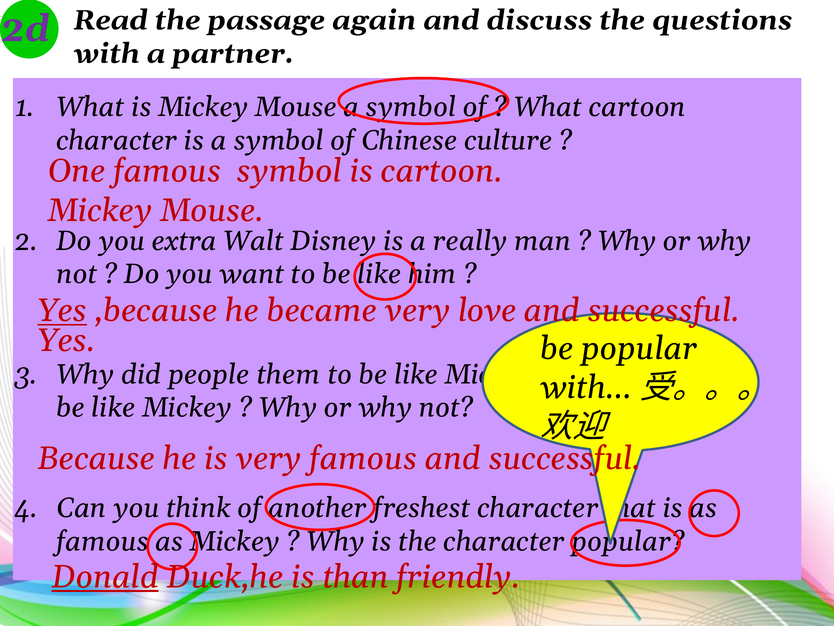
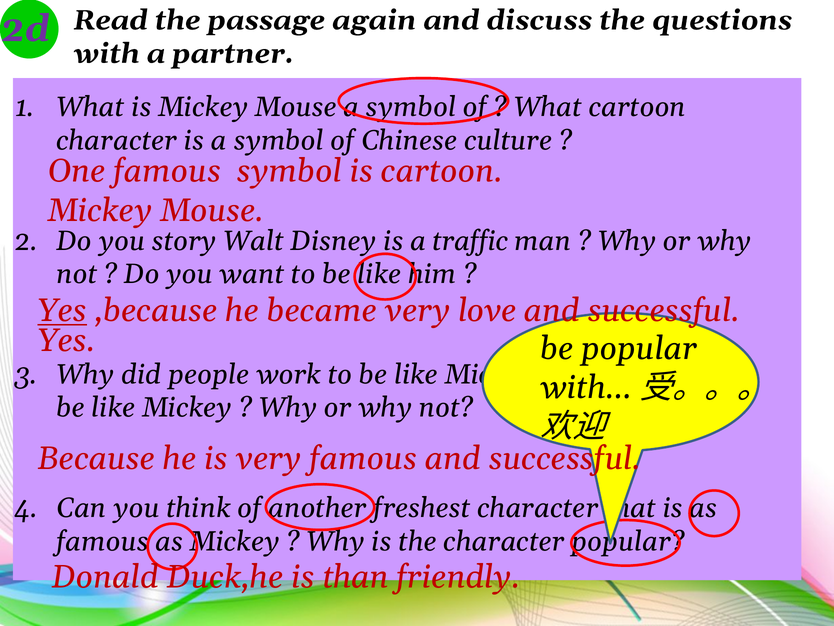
extra: extra -> story
really: really -> traffic
them: them -> work
Donald underline: present -> none
